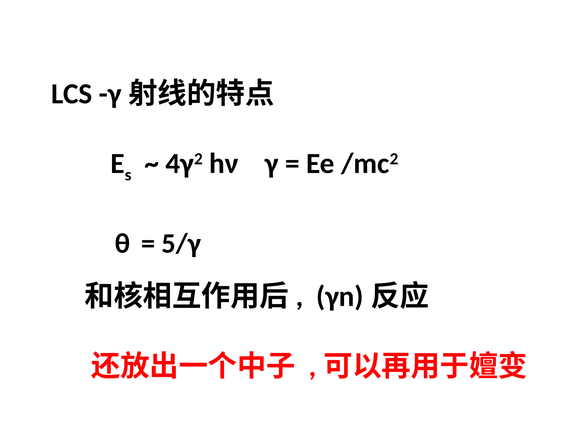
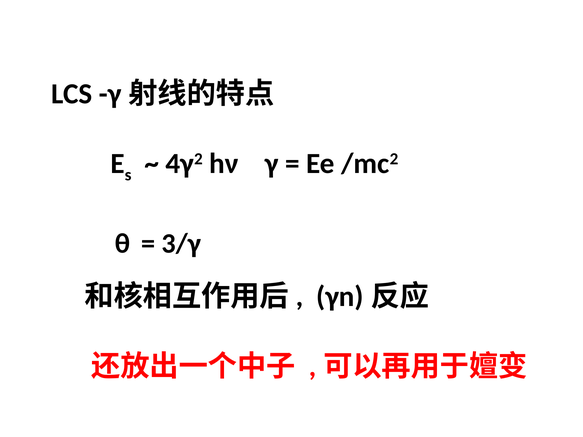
5/γ: 5/γ -> 3/γ
